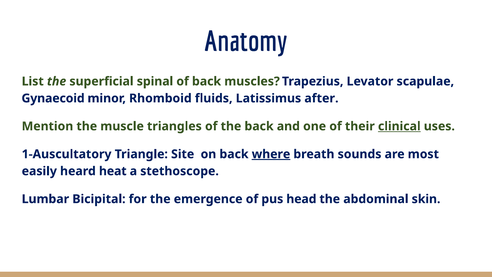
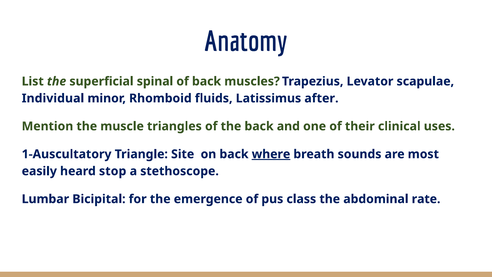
Gynaecoid: Gynaecoid -> Individual
clinical underline: present -> none
heat: heat -> stop
head: head -> class
skin: skin -> rate
